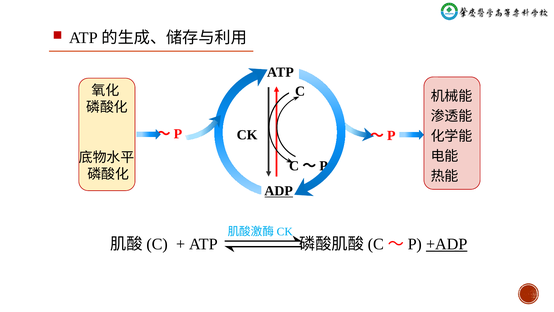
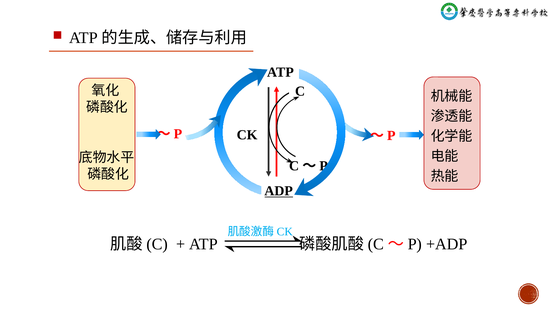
+ADP underline: present -> none
